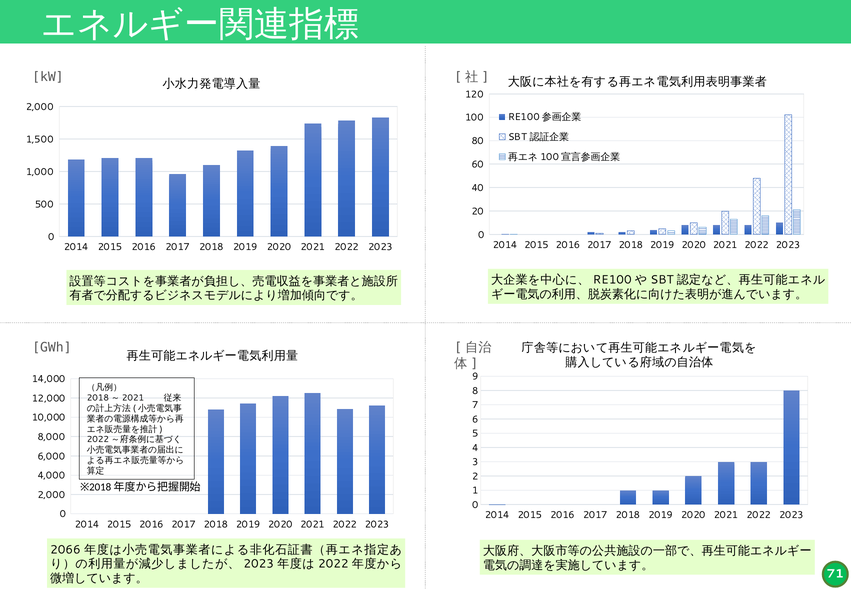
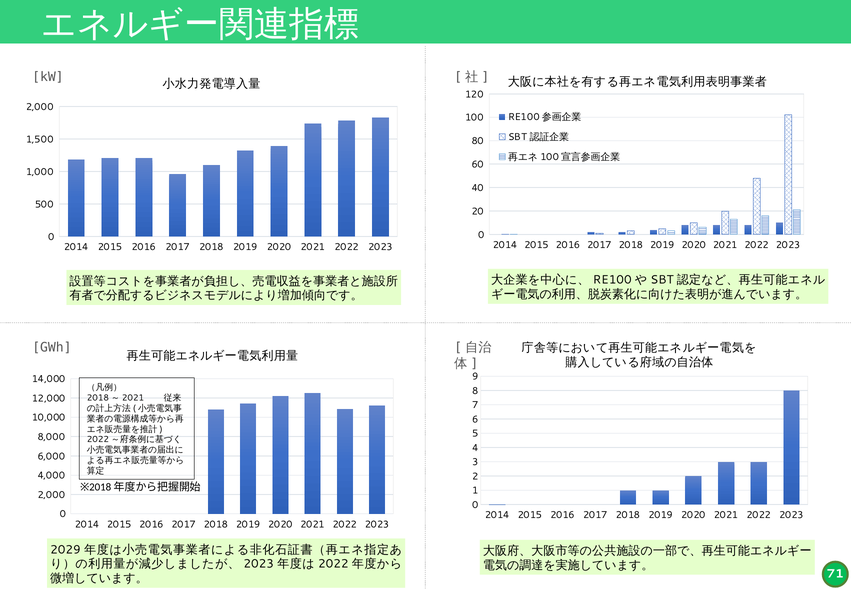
2066: 2066 -> 2029
